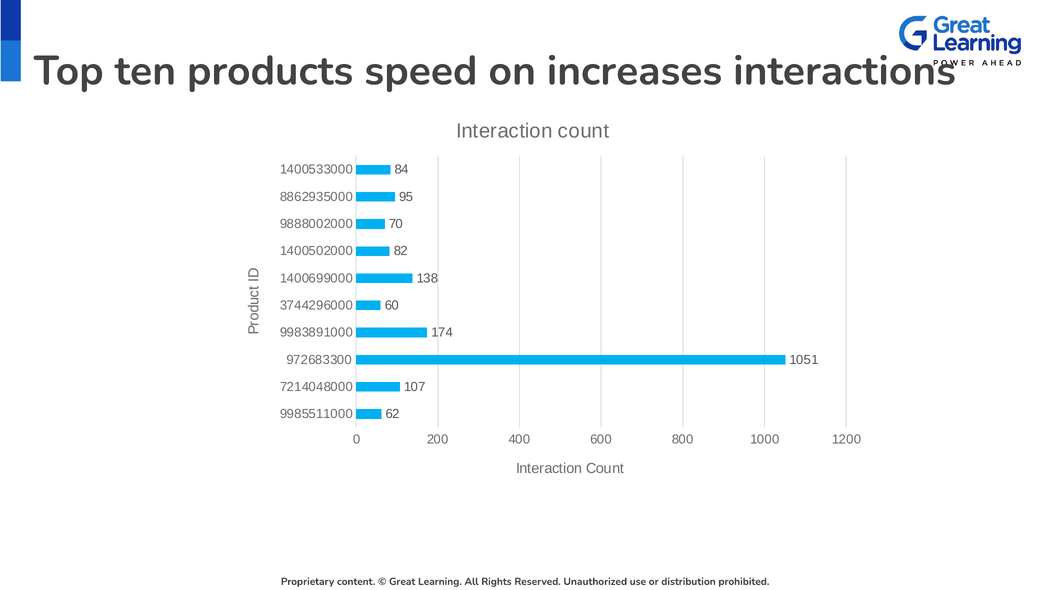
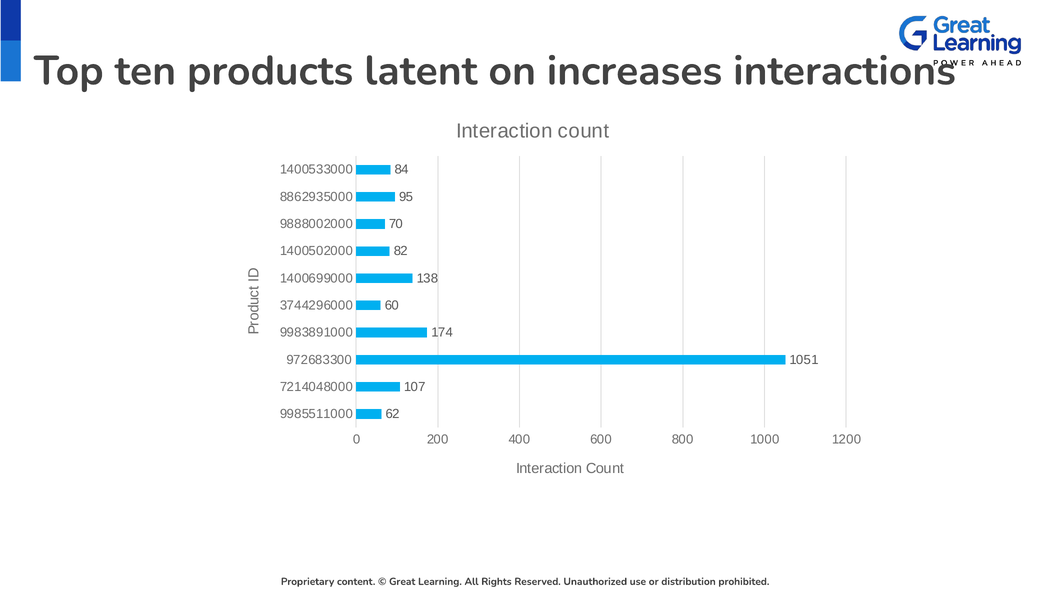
speed: speed -> latent
